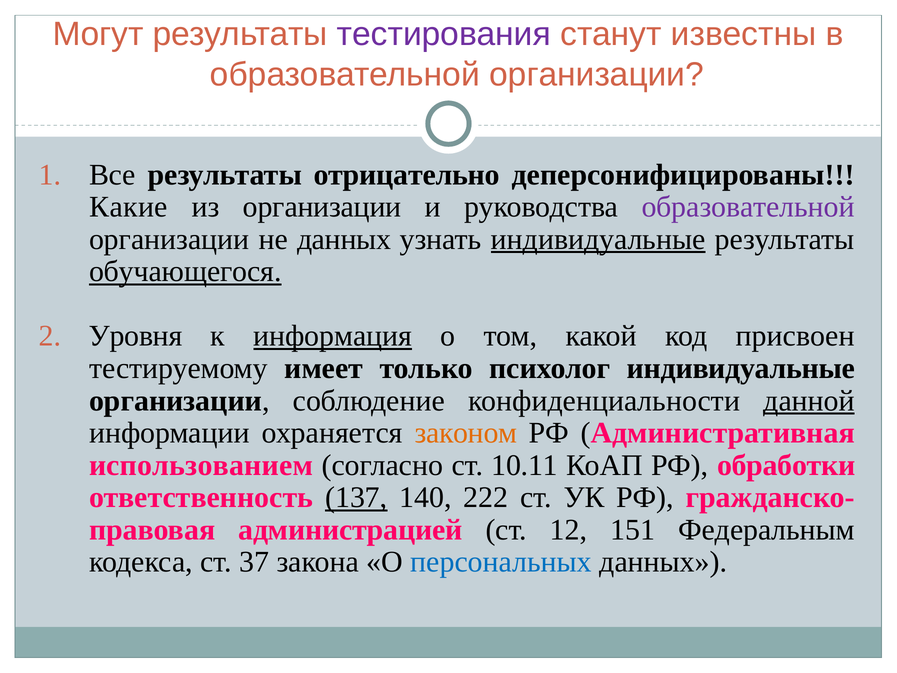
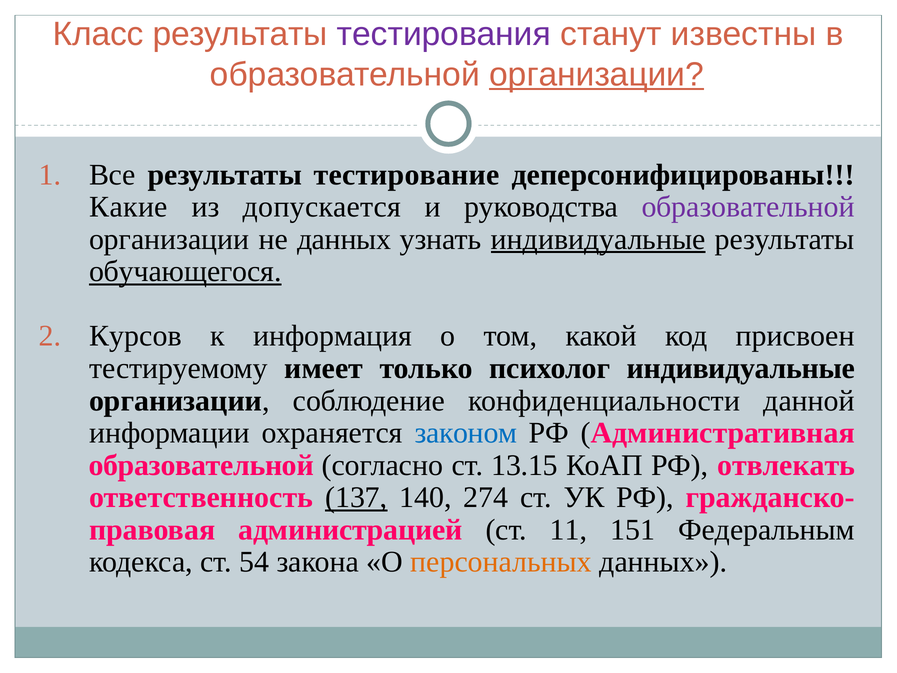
Могут: Могут -> Класс
организации at (597, 74) underline: none -> present
отрицательно: отрицательно -> тестирование
из организации: организации -> допускается
Уровня: Уровня -> Курсов
информация underline: present -> none
данной underline: present -> none
законом colour: orange -> blue
использованием at (201, 465): использованием -> образовательной
10.11: 10.11 -> 13.15
обработки: обработки -> отвлекать
222: 222 -> 274
12: 12 -> 11
37: 37 -> 54
персональных colour: blue -> orange
